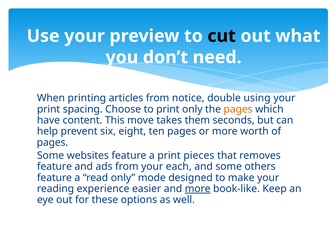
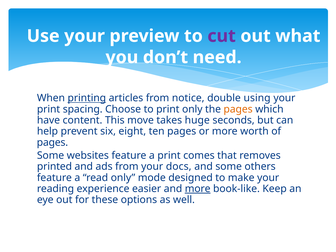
cut colour: black -> purple
printing underline: none -> present
them: them -> huge
pieces: pieces -> comes
feature at (54, 167): feature -> printed
each: each -> docs
